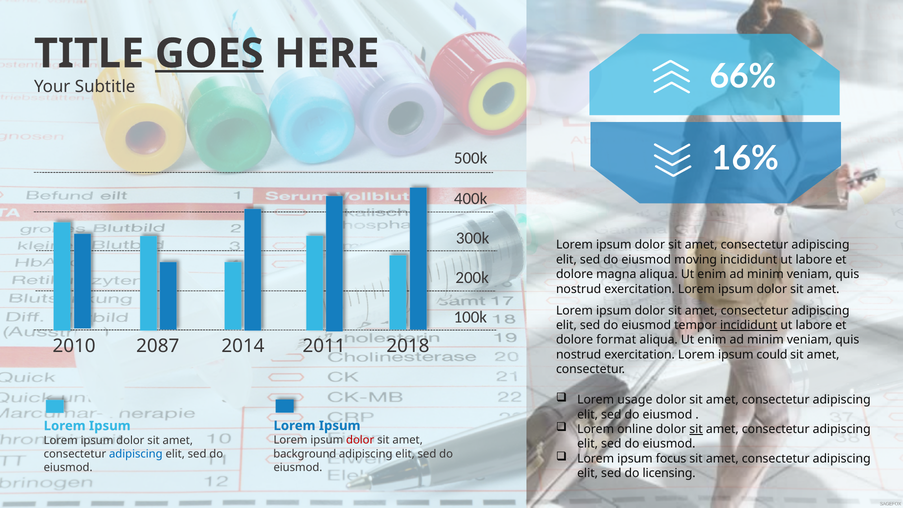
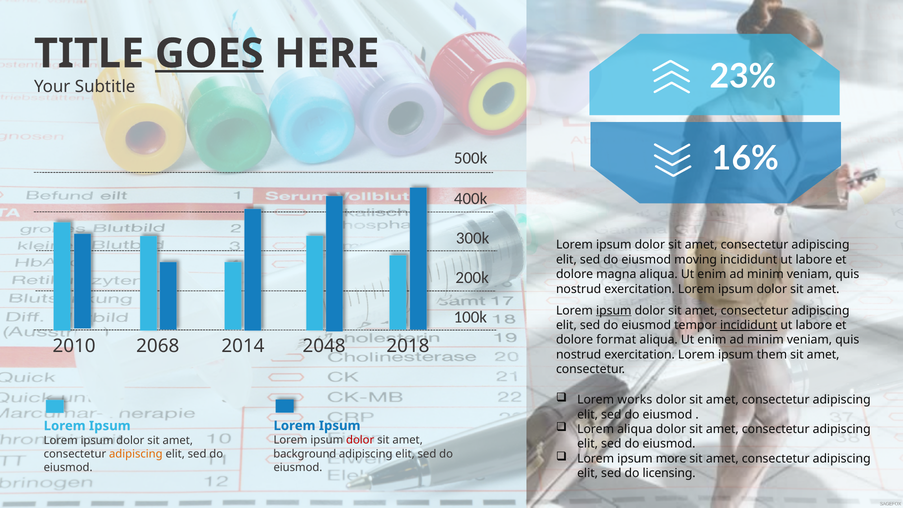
66%: 66% -> 23%
ipsum at (614, 310) underline: none -> present
2087: 2087 -> 2068
2011: 2011 -> 2048
could: could -> them
usage: usage -> works
Lorem online: online -> aliqua
sit at (696, 429) underline: present -> none
adipiscing at (136, 454) colour: blue -> orange
focus: focus -> more
